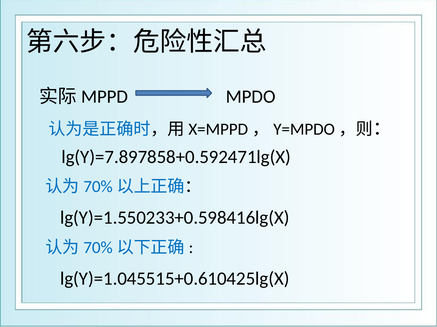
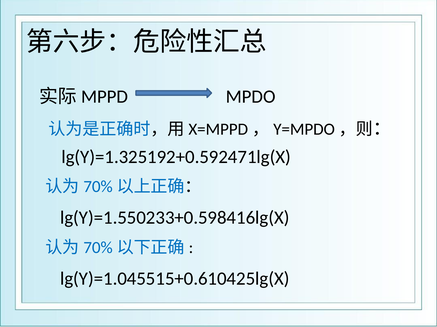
lg(Y)=7.897858+0.592471lg(X: lg(Y)=7.897858+0.592471lg(X -> lg(Y)=1.325192+0.592471lg(X
